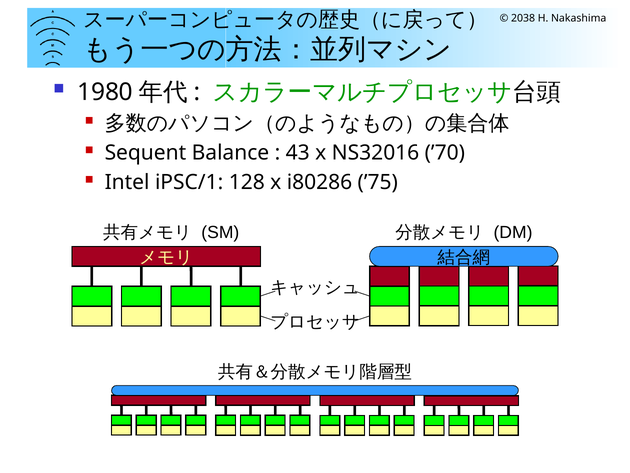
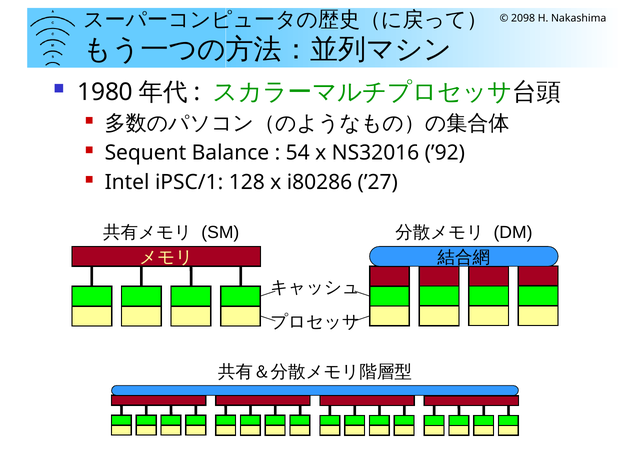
2038: 2038 -> 2098
43: 43 -> 54
’70: ’70 -> ’92
’75: ’75 -> ’27
